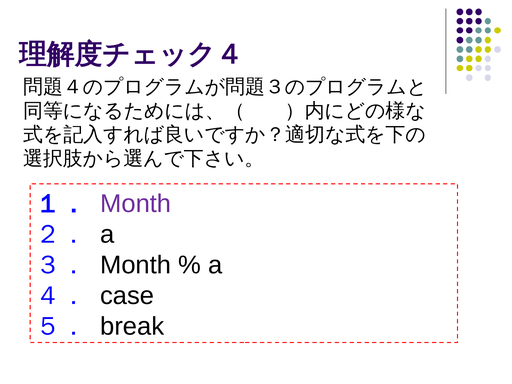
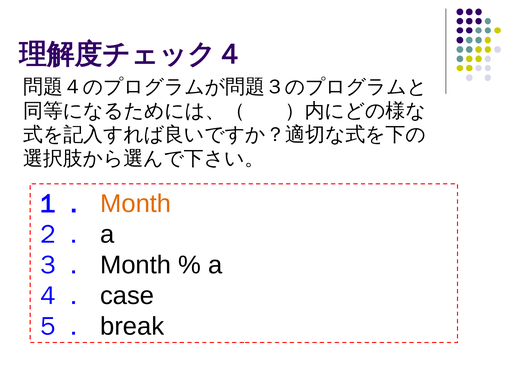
Month at (136, 204) colour: purple -> orange
